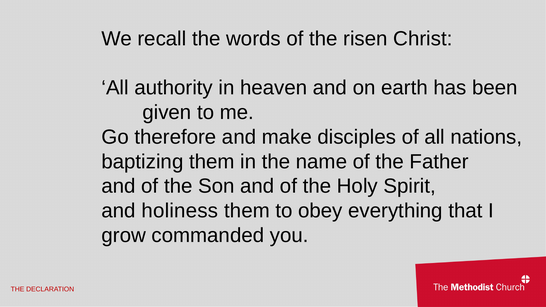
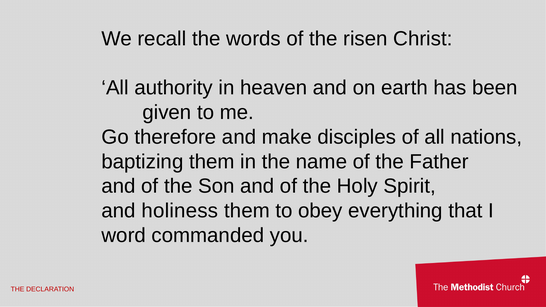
grow: grow -> word
